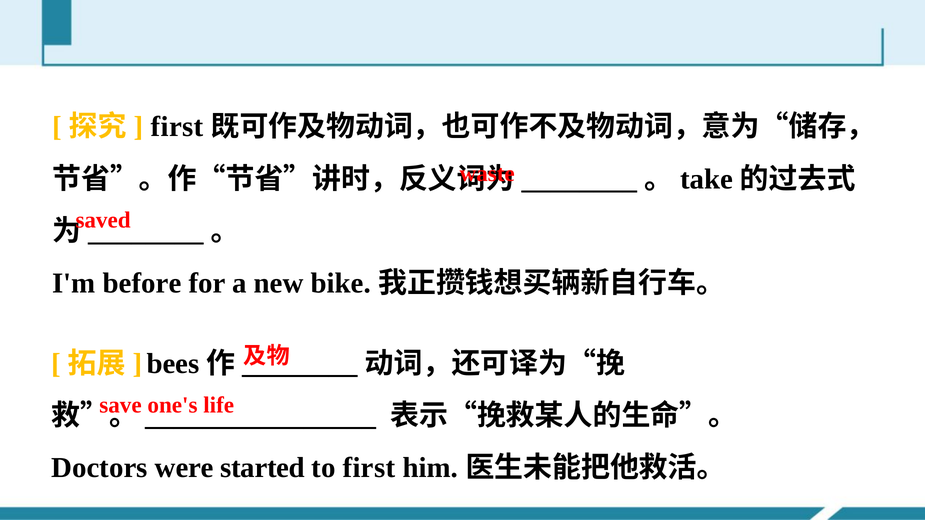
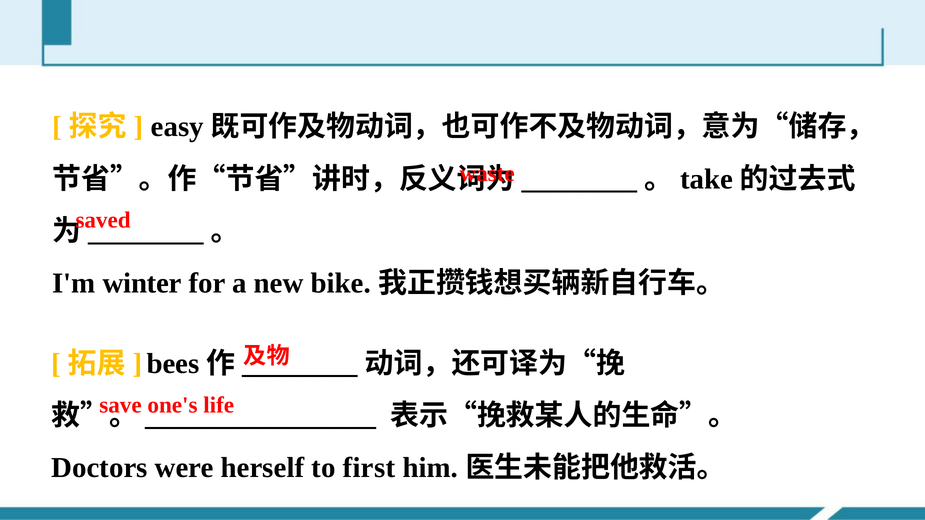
first at (177, 127): first -> easy
before: before -> winter
started: started -> herself
